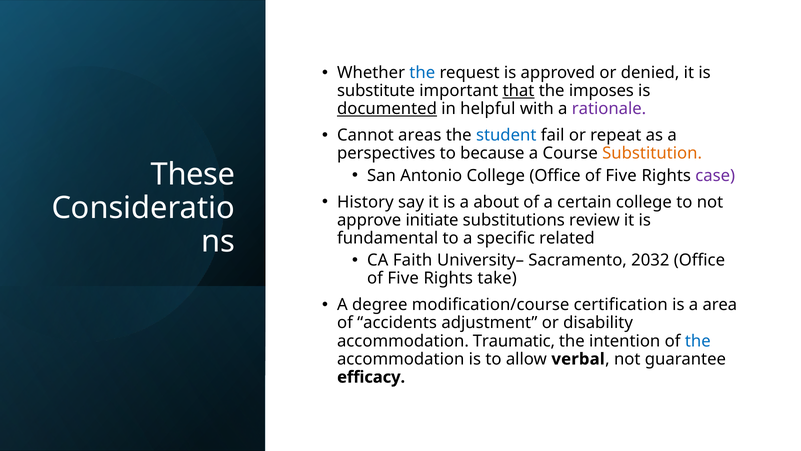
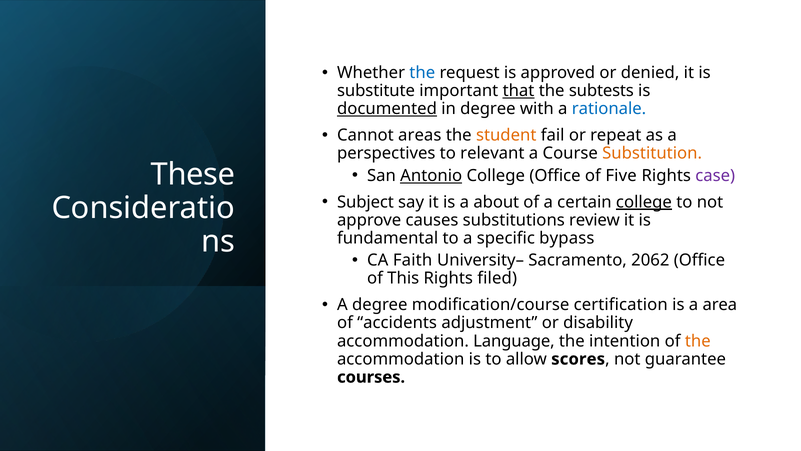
imposes: imposes -> subtests
in helpful: helpful -> degree
rationale colour: purple -> blue
student colour: blue -> orange
because: because -> relevant
Antonio underline: none -> present
History: History -> Subject
college at (644, 202) underline: none -> present
initiate: initiate -> causes
related: related -> bypass
2032: 2032 -> 2062
Five at (403, 278): Five -> This
take: take -> filed
Traumatic: Traumatic -> Language
the at (698, 341) colour: blue -> orange
verbal: verbal -> scores
efficacy: efficacy -> courses
